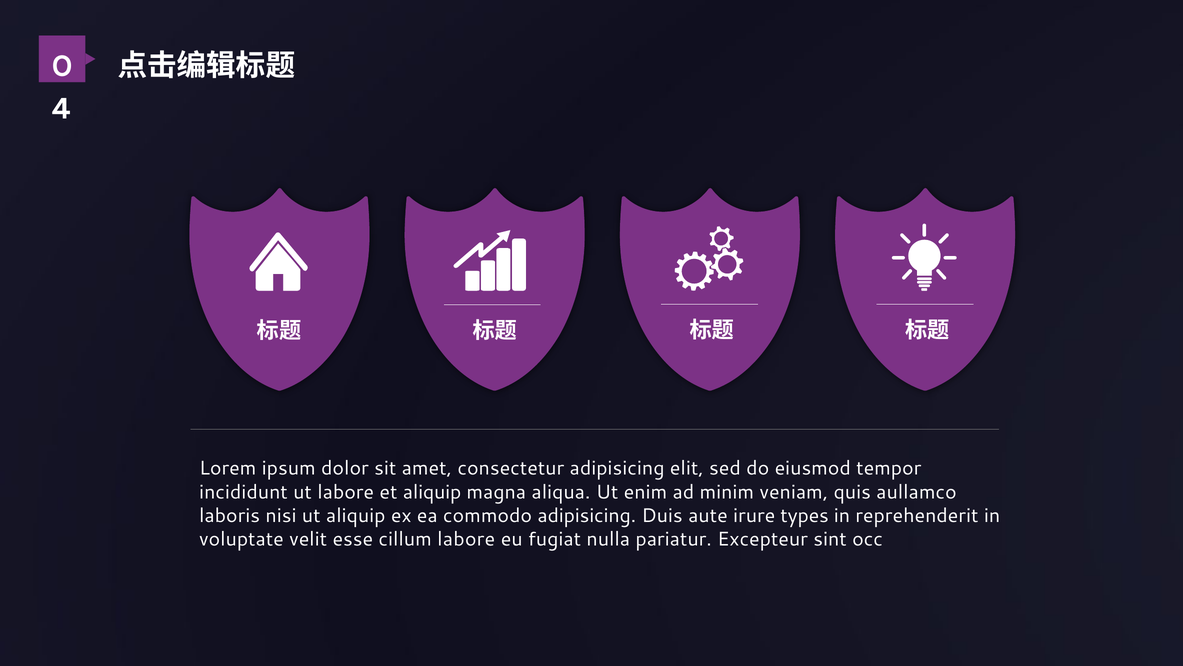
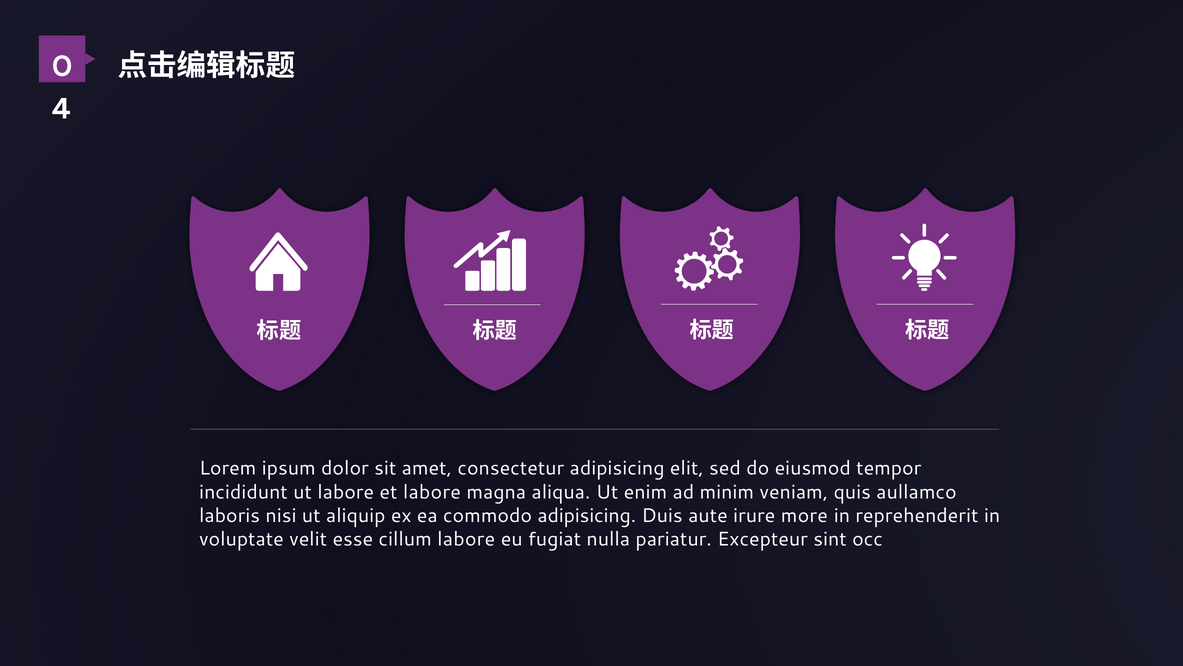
et aliquip: aliquip -> labore
types: types -> more
